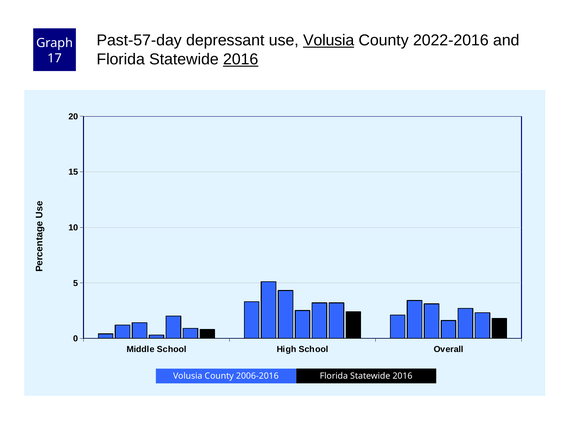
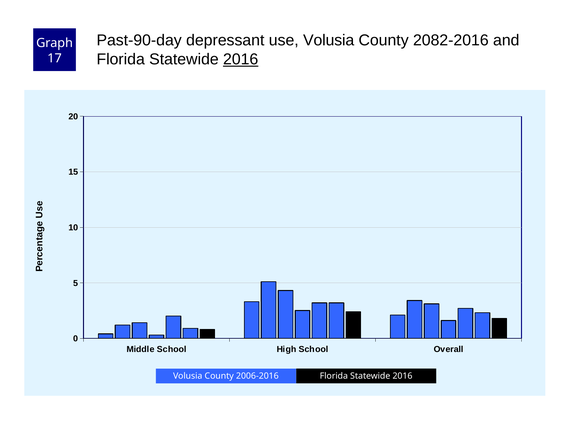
Past-57-day: Past-57-day -> Past-90-day
Volusia at (329, 40) underline: present -> none
2022-2016: 2022-2016 -> 2082-2016
